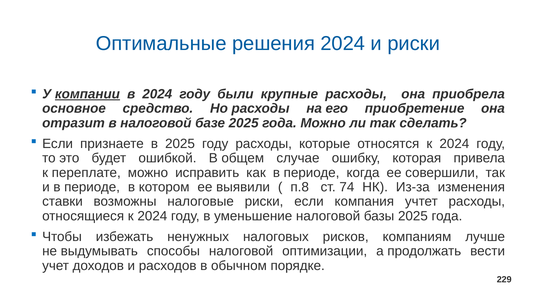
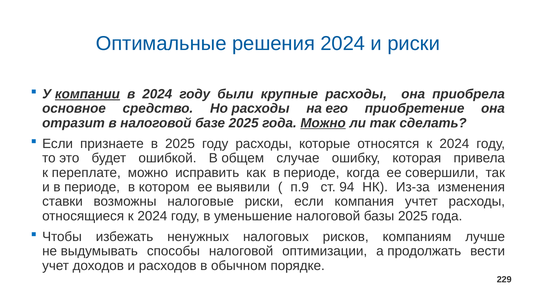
Можно at (323, 123) underline: none -> present
п.8: п.8 -> п.9
74: 74 -> 94
